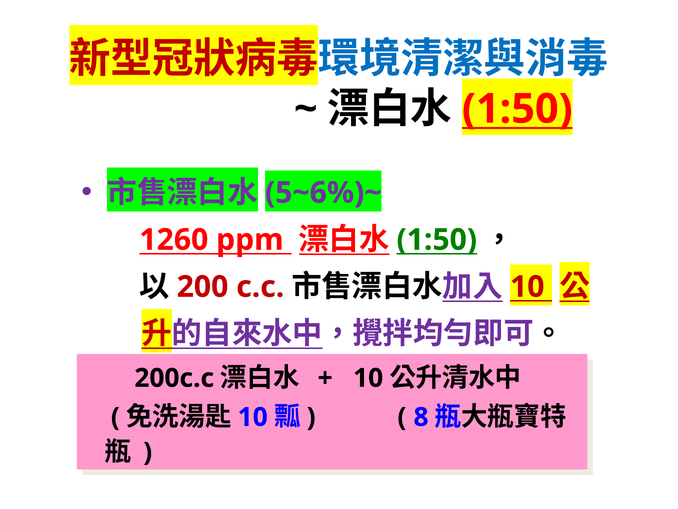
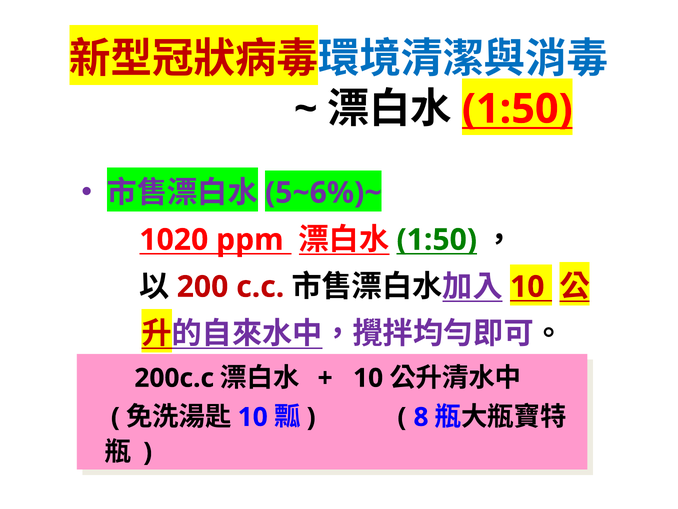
1260: 1260 -> 1020
